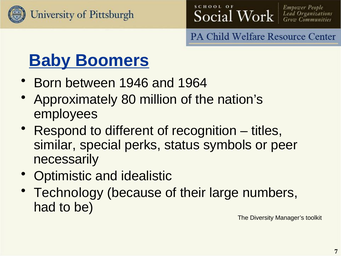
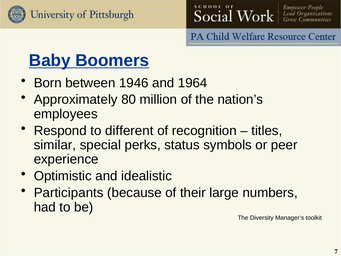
necessarily: necessarily -> experience
Technology: Technology -> Participants
